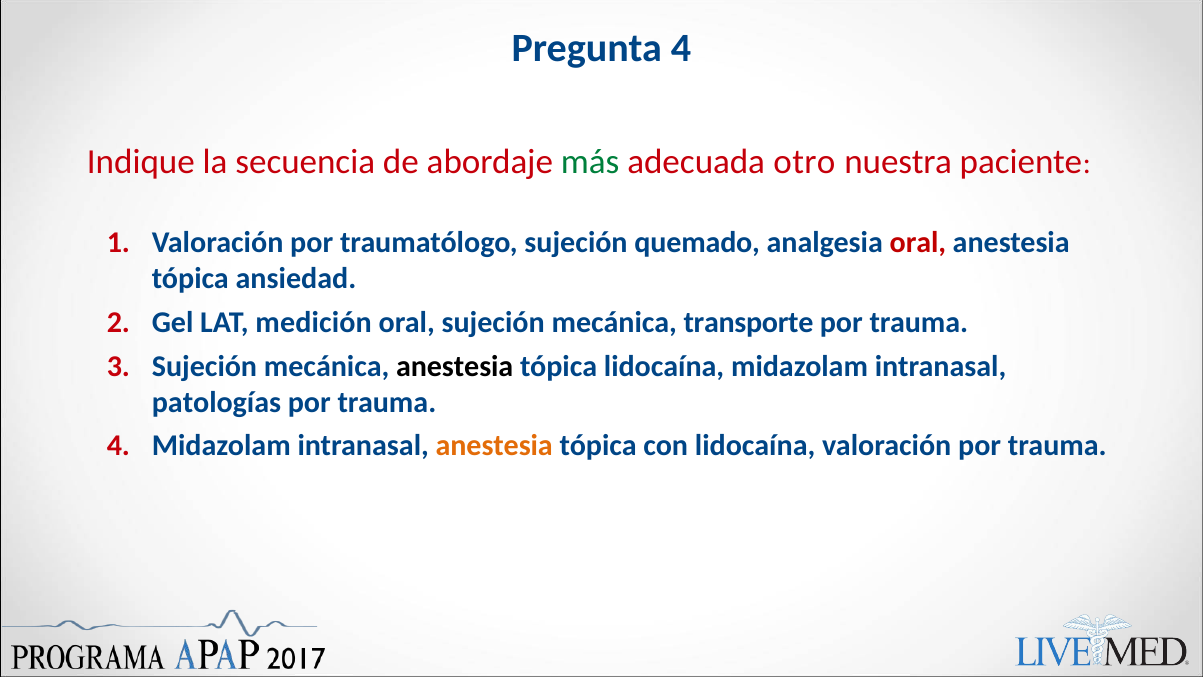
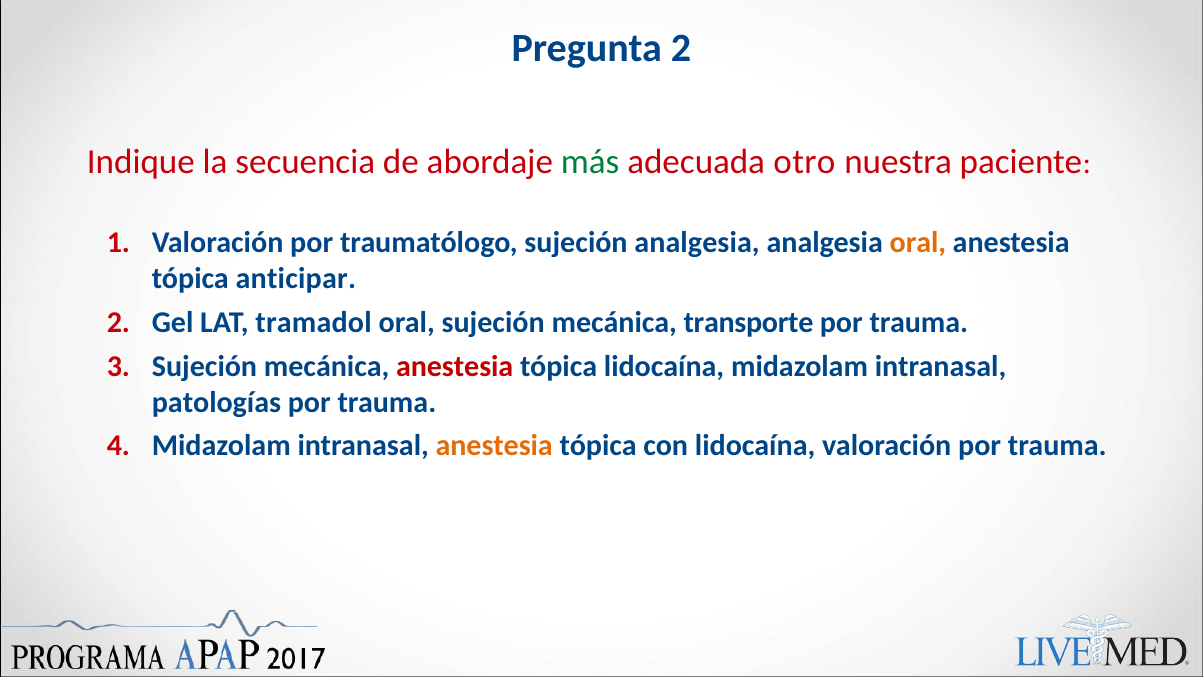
Pregunta 4: 4 -> 2
sujeción quemado: quemado -> analgesia
oral at (918, 243) colour: red -> orange
ansiedad: ansiedad -> anticipar
medición: medición -> tramadol
anestesia at (455, 366) colour: black -> red
